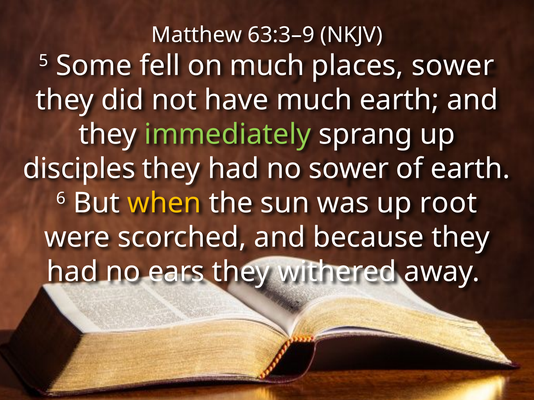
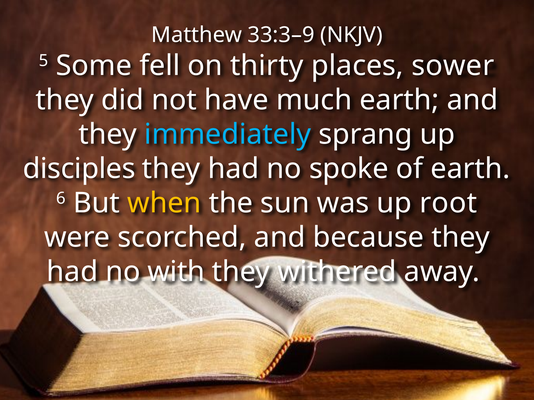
63:3–9: 63:3–9 -> 33:3–9
on much: much -> thirty
immediately colour: light green -> light blue
no sower: sower -> spoke
ears: ears -> with
